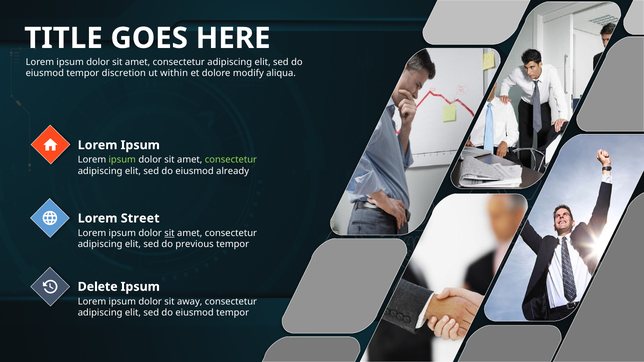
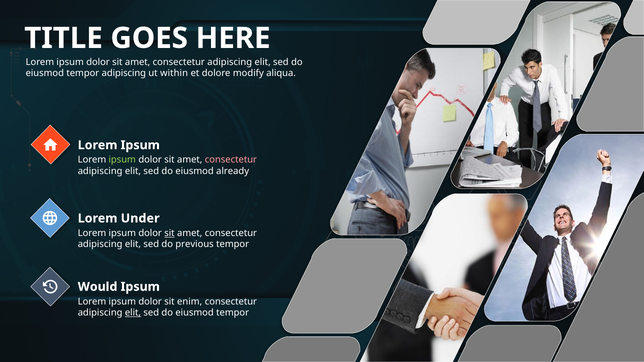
tempor discretion: discretion -> adipiscing
consectetur at (231, 160) colour: light green -> pink
Street: Street -> Under
Delete: Delete -> Would
away: away -> enim
elit at (133, 313) underline: none -> present
